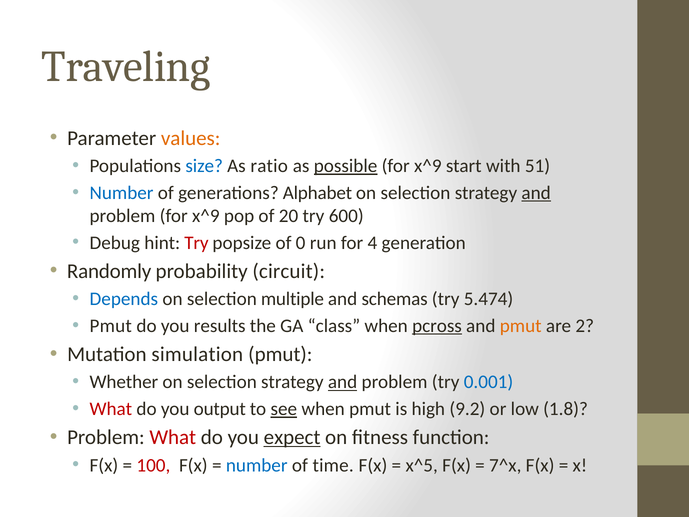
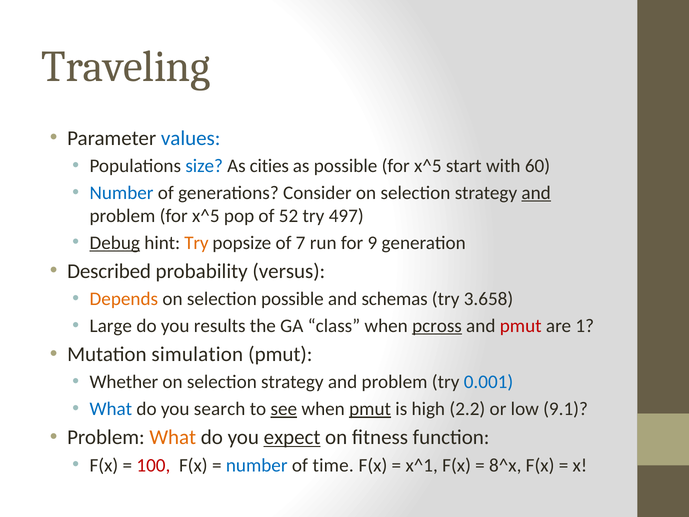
values colour: orange -> blue
ratio: ratio -> cities
possible at (346, 166) underline: present -> none
x^9 at (428, 166): x^9 -> x^5
51: 51 -> 60
Alphabet: Alphabet -> Consider
problem for x^9: x^9 -> x^5
20: 20 -> 52
600: 600 -> 497
Debug underline: none -> present
Try at (196, 243) colour: red -> orange
0: 0 -> 7
4: 4 -> 9
Randomly: Randomly -> Described
circuit: circuit -> versus
Depends colour: blue -> orange
selection multiple: multiple -> possible
5.474: 5.474 -> 3.658
Pmut at (111, 326): Pmut -> Large
pmut at (521, 326) colour: orange -> red
2: 2 -> 1
and at (343, 382) underline: present -> none
What at (111, 409) colour: red -> blue
output: output -> search
pmut at (370, 409) underline: none -> present
9.2: 9.2 -> 2.2
1.8: 1.8 -> 9.1
What at (173, 437) colour: red -> orange
x^5: x^5 -> x^1
7^x: 7^x -> 8^x
